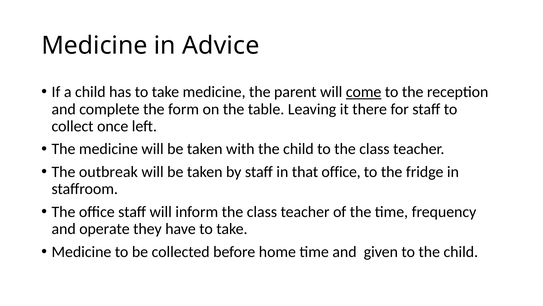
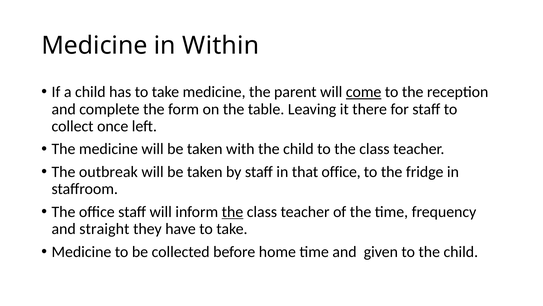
Advice: Advice -> Within
the at (232, 211) underline: none -> present
operate: operate -> straight
